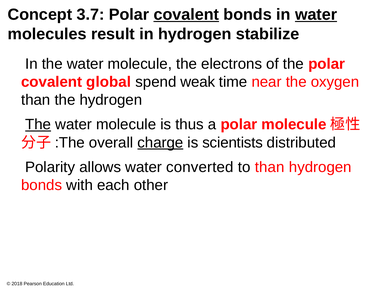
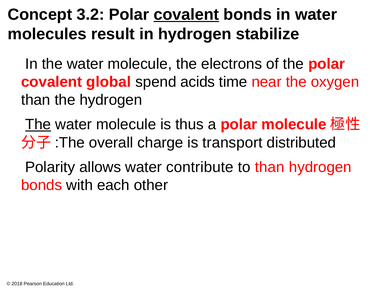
3.7: 3.7 -> 3.2
water at (316, 15) underline: present -> none
weak: weak -> acids
charge underline: present -> none
scientists: scientists -> transport
converted: converted -> contribute
